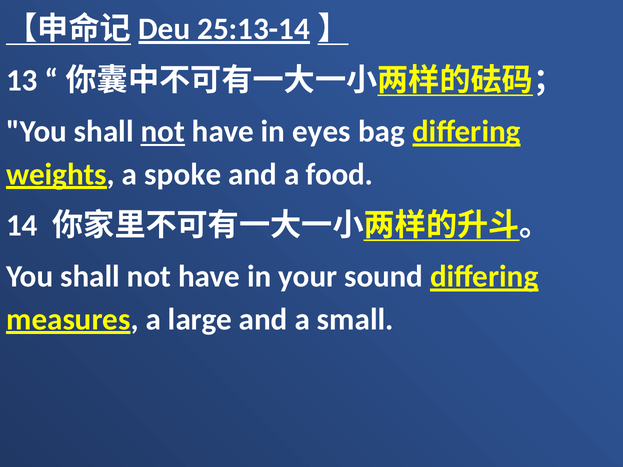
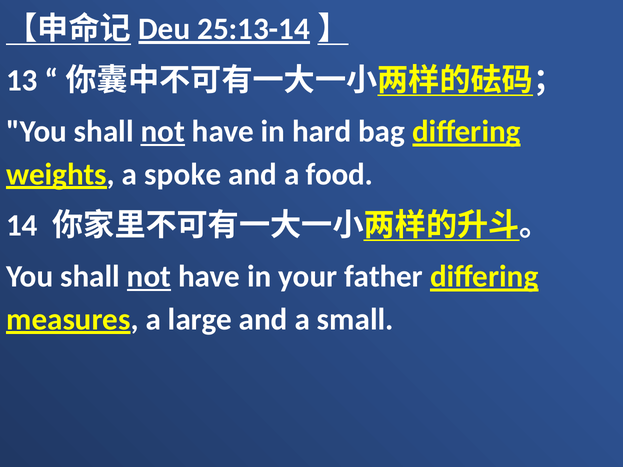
eyes: eyes -> hard
not at (149, 277) underline: none -> present
sound: sound -> father
